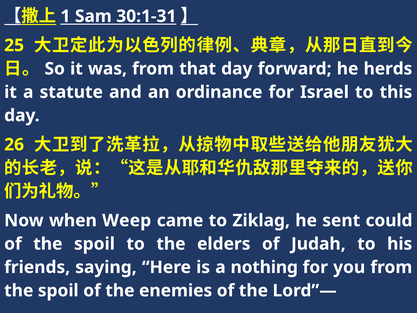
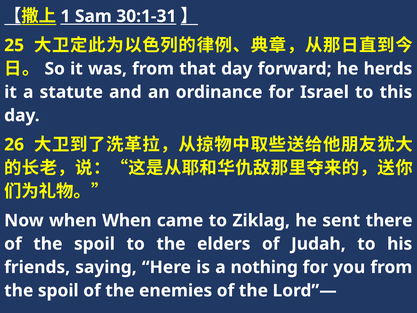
when Weep: Weep -> When
could: could -> there
